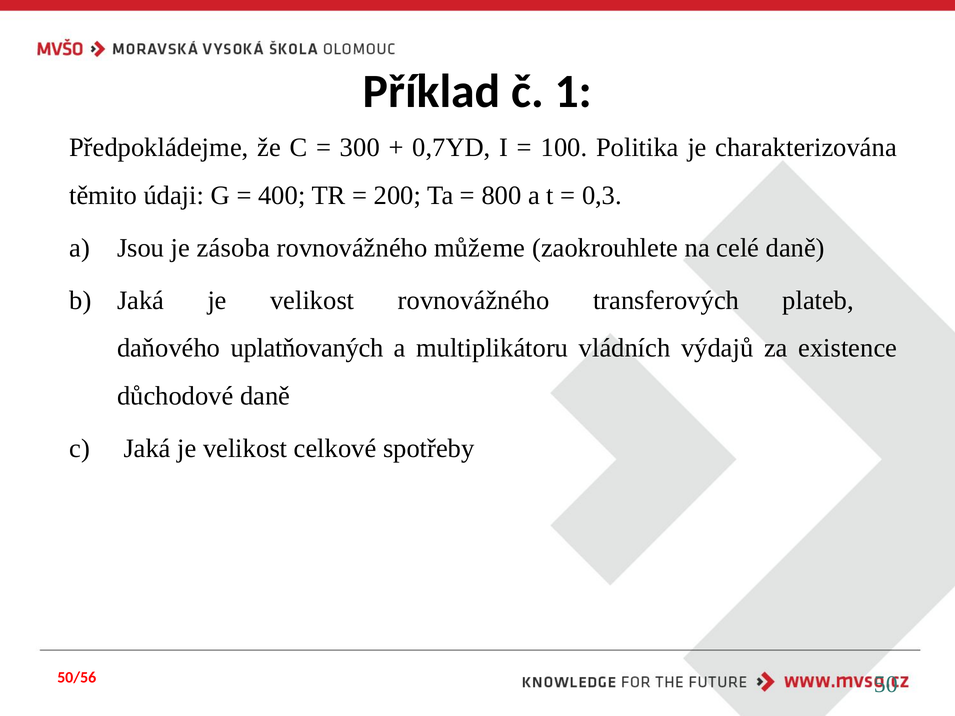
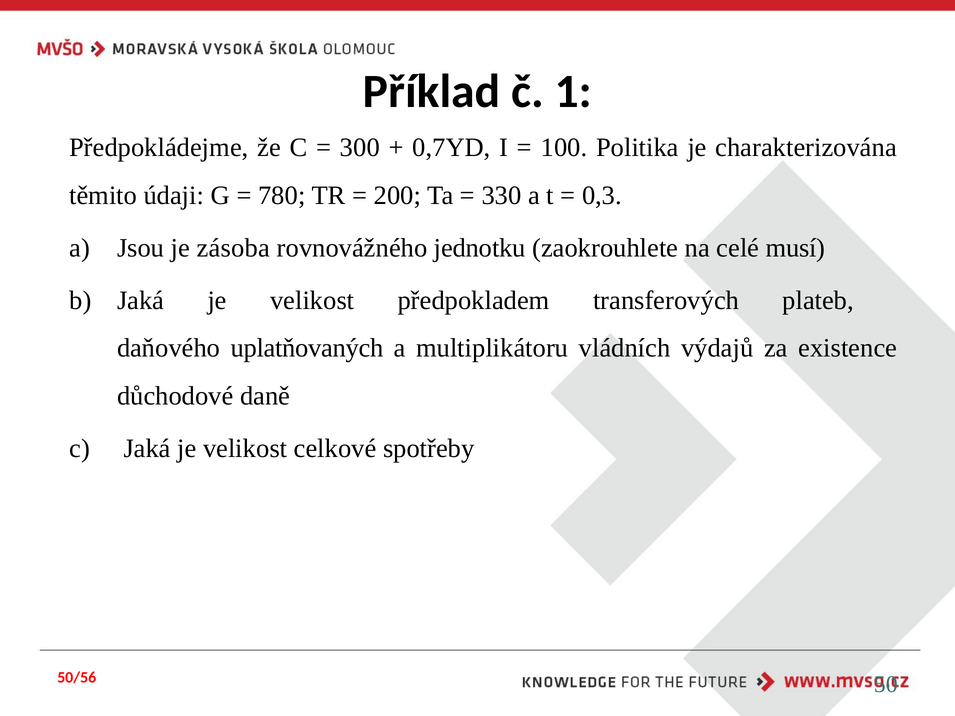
400: 400 -> 780
800: 800 -> 330
můžeme: můžeme -> jednotku
celé daně: daně -> musí
velikost rovnovážného: rovnovážného -> předpokladem
